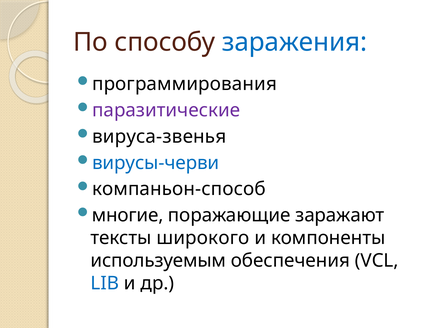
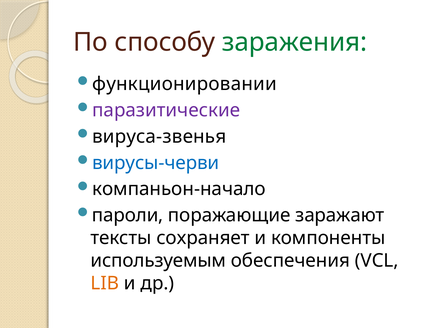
заражения colour: blue -> green
программирования: программирования -> функционировании
компаньон-способ: компаньон-способ -> компаньон-начало
многие: многие -> пароли
широкого: широкого -> сохраняет
LIB colour: blue -> orange
